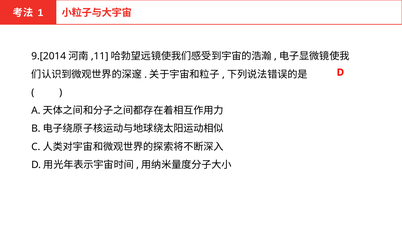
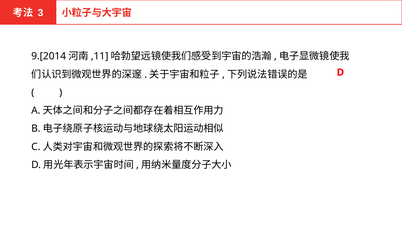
1: 1 -> 3
